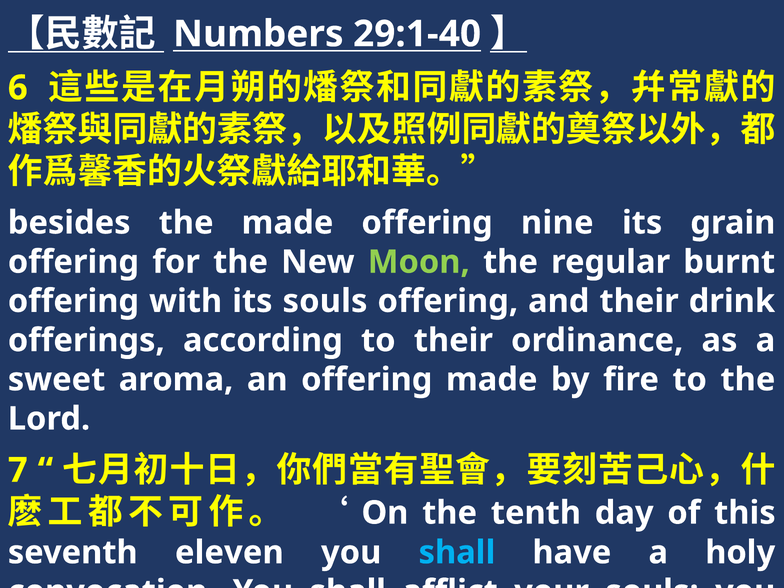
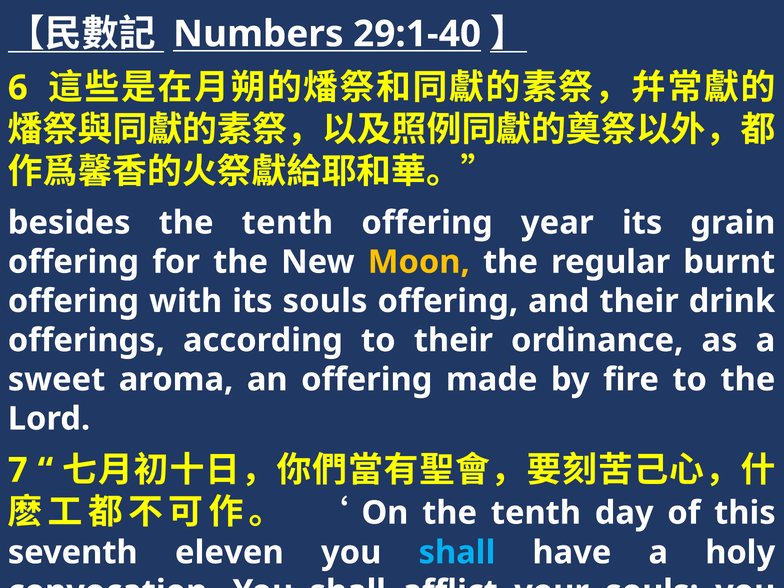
besides the made: made -> tenth
nine: nine -> year
Moon colour: light green -> yellow
